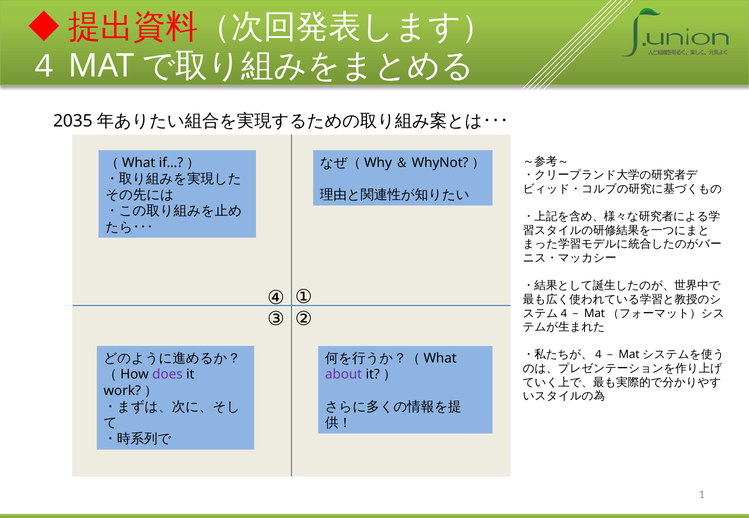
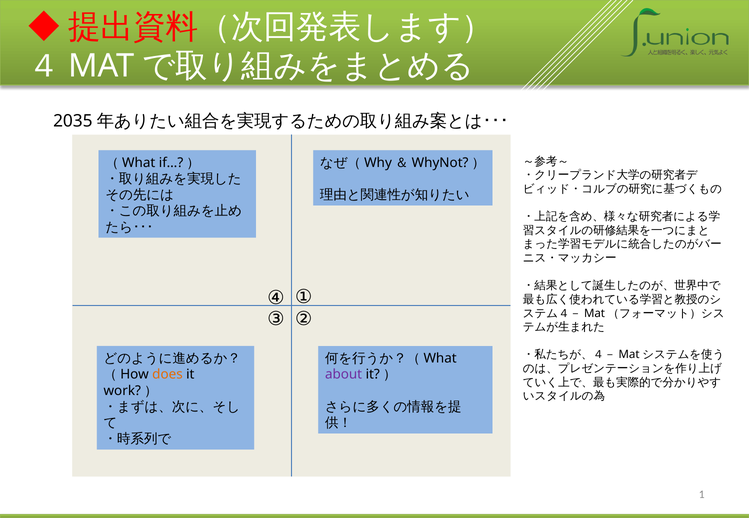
does colour: purple -> orange
